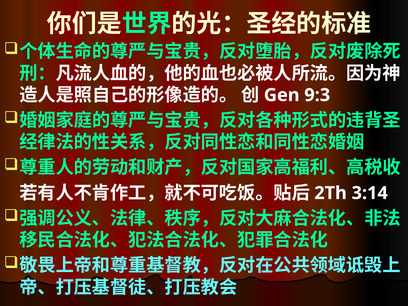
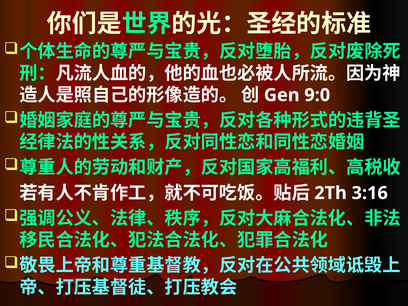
9:3: 9:3 -> 9:0
3:14: 3:14 -> 3:16
